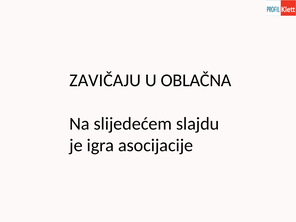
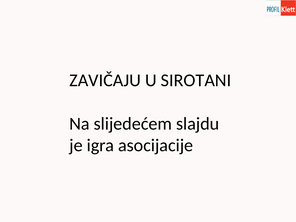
OBLAČNA: OBLAČNA -> SIROTANI
